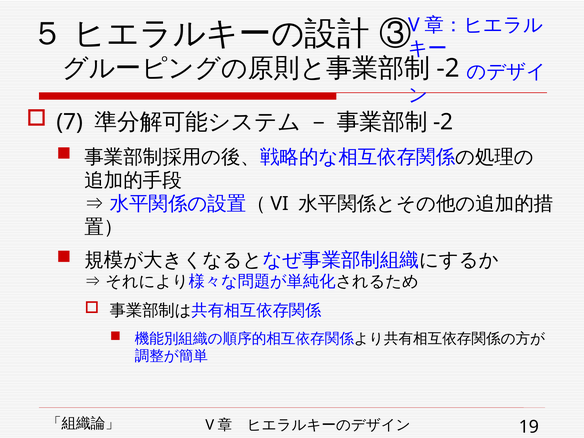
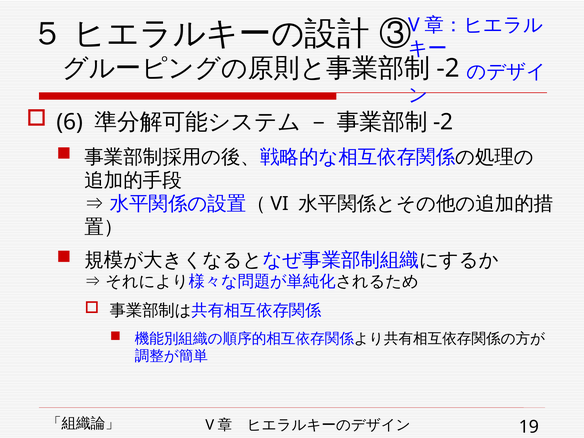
7: 7 -> 6
